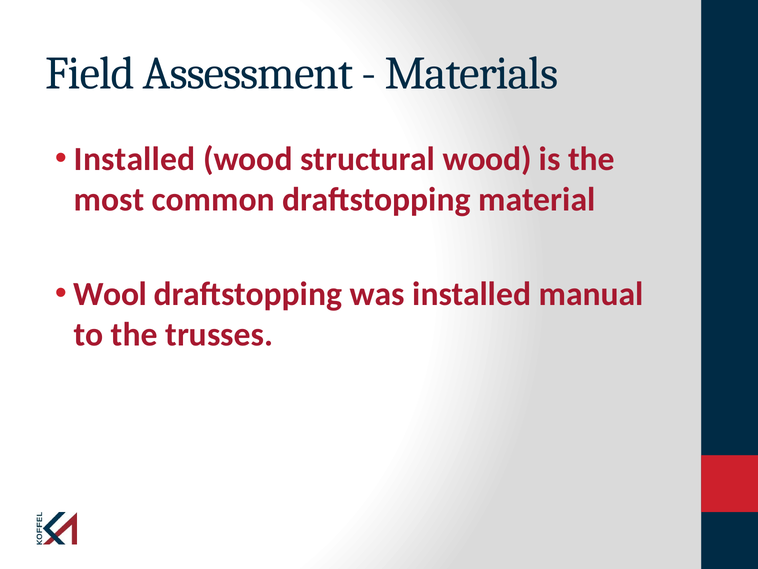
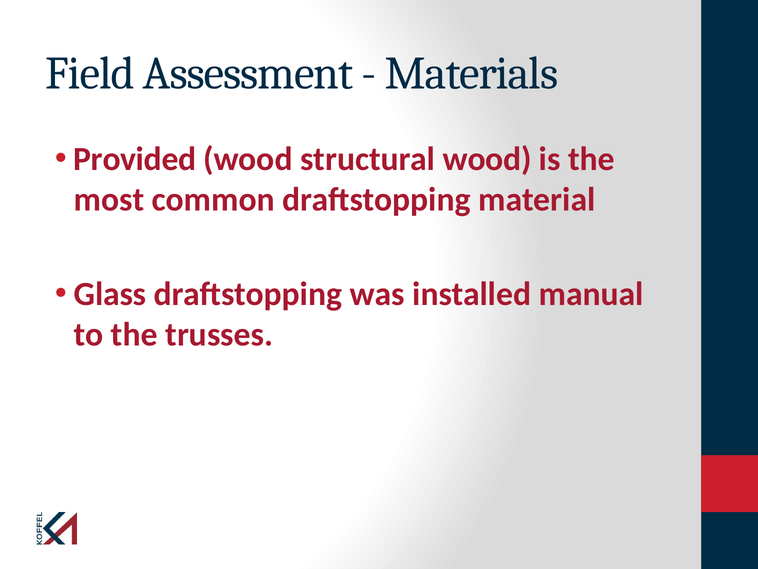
Installed at (135, 159): Installed -> Provided
Wool: Wool -> Glass
